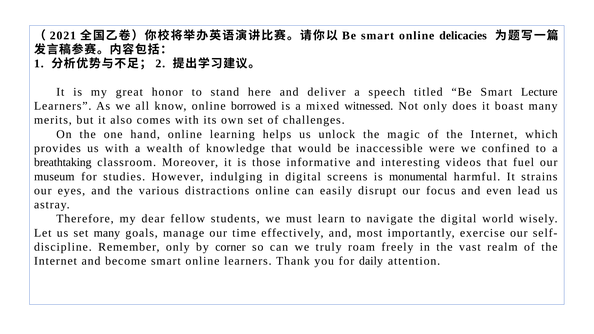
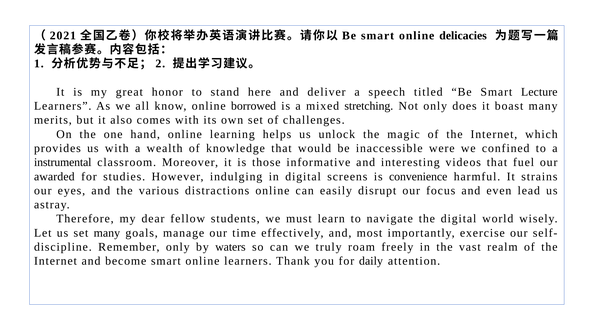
witnessed: witnessed -> stretching
breathtaking: breathtaking -> instrumental
museum: museum -> awarded
monumental: monumental -> convenience
corner: corner -> waters
